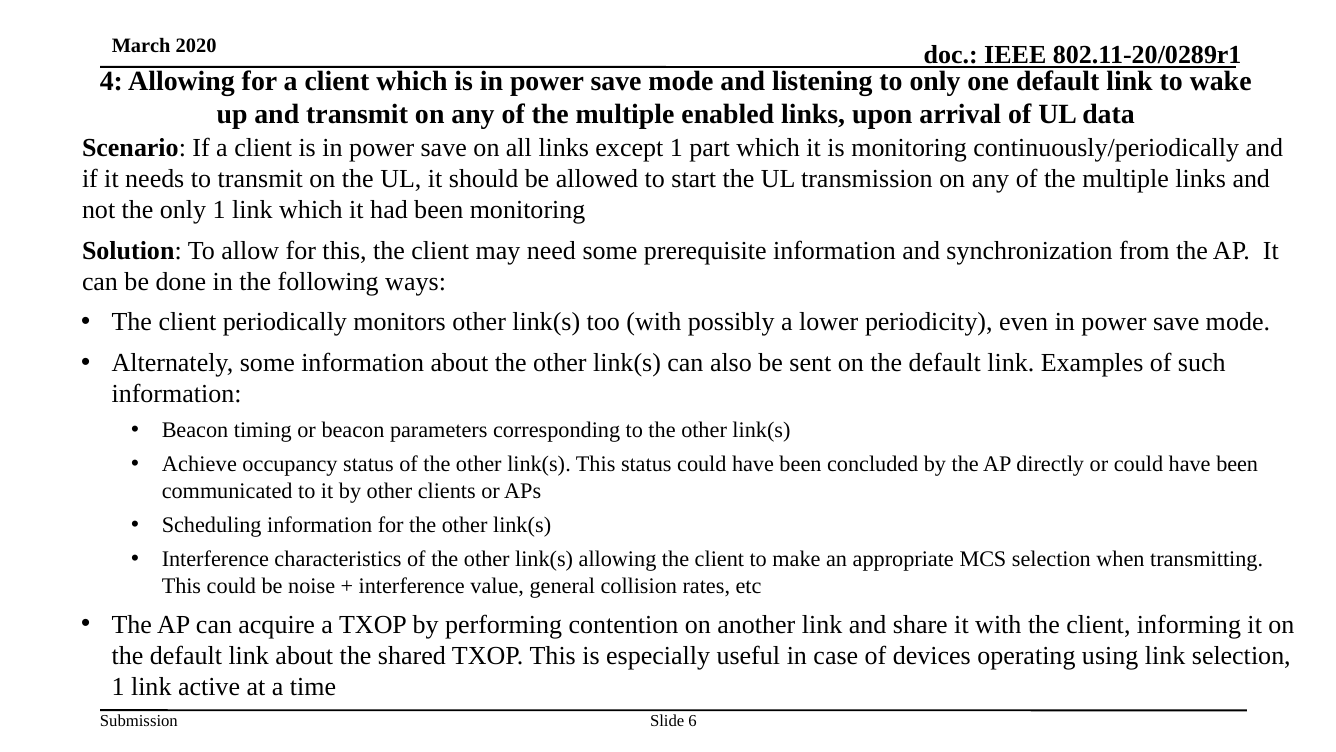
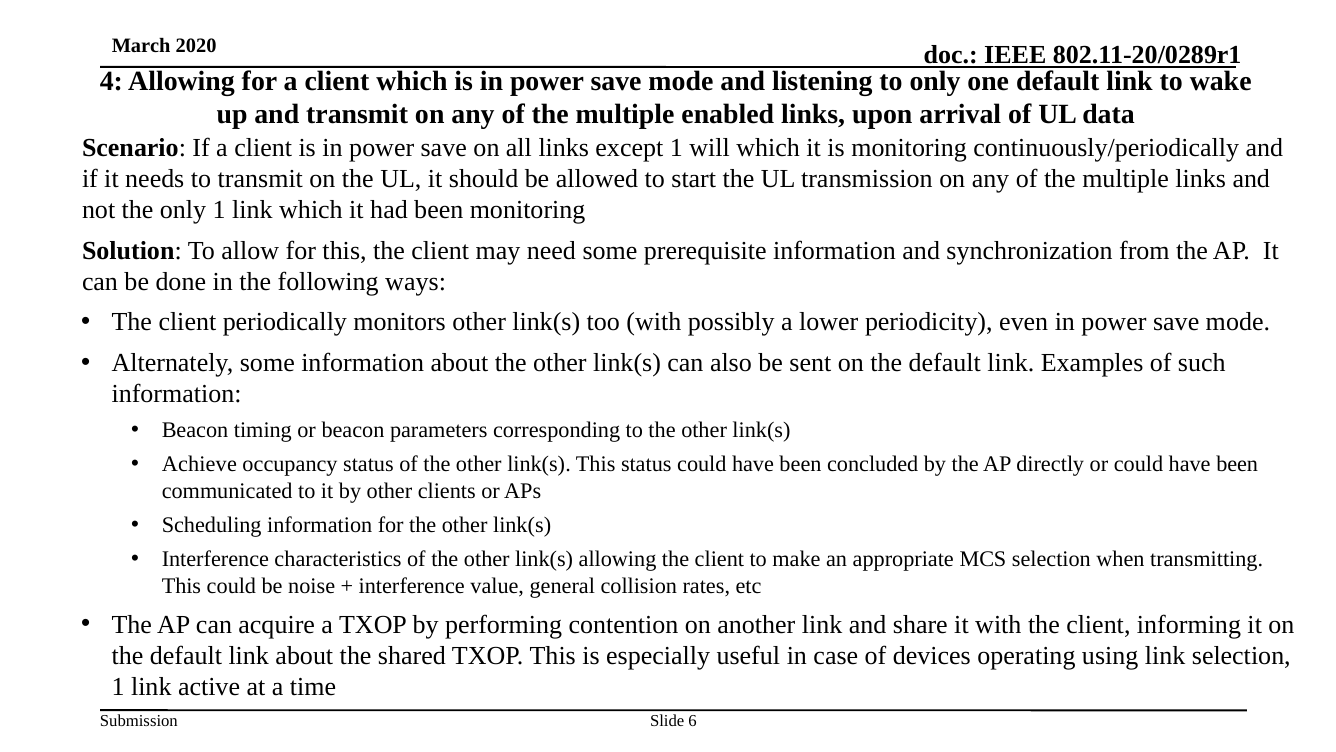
part: part -> will
